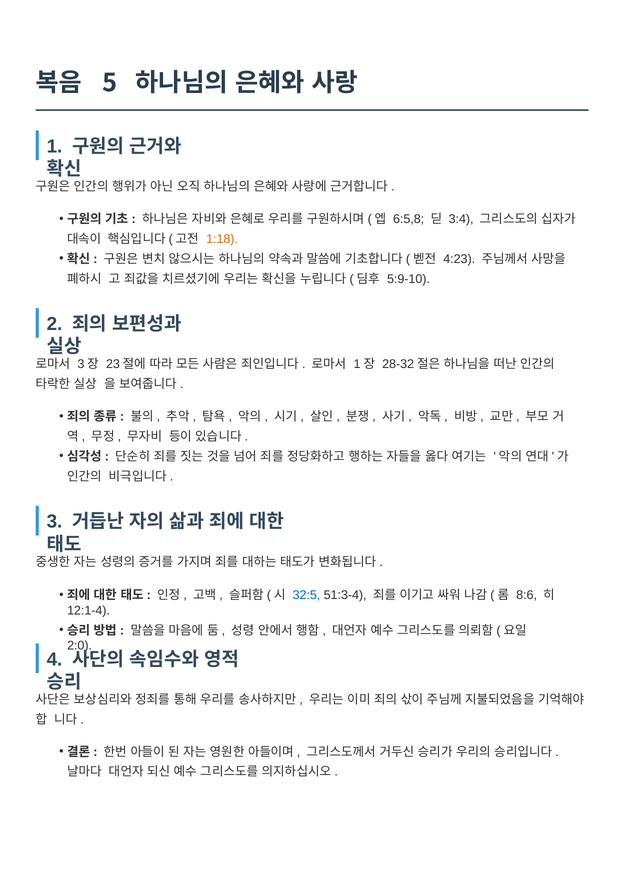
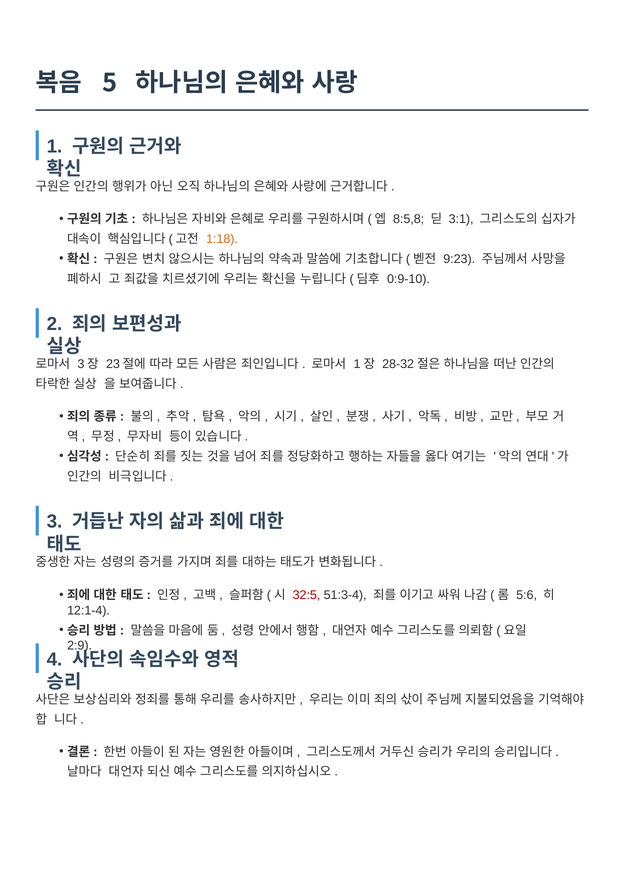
6:5,8: 6:5,8 -> 8:5,8
3:4: 3:4 -> 3:1
4:23: 4:23 -> 9:23
5:9-10: 5:9-10 -> 0:9-10
32:5 colour: blue -> red
8:6: 8:6 -> 5:6
2:0: 2:0 -> 2:9
